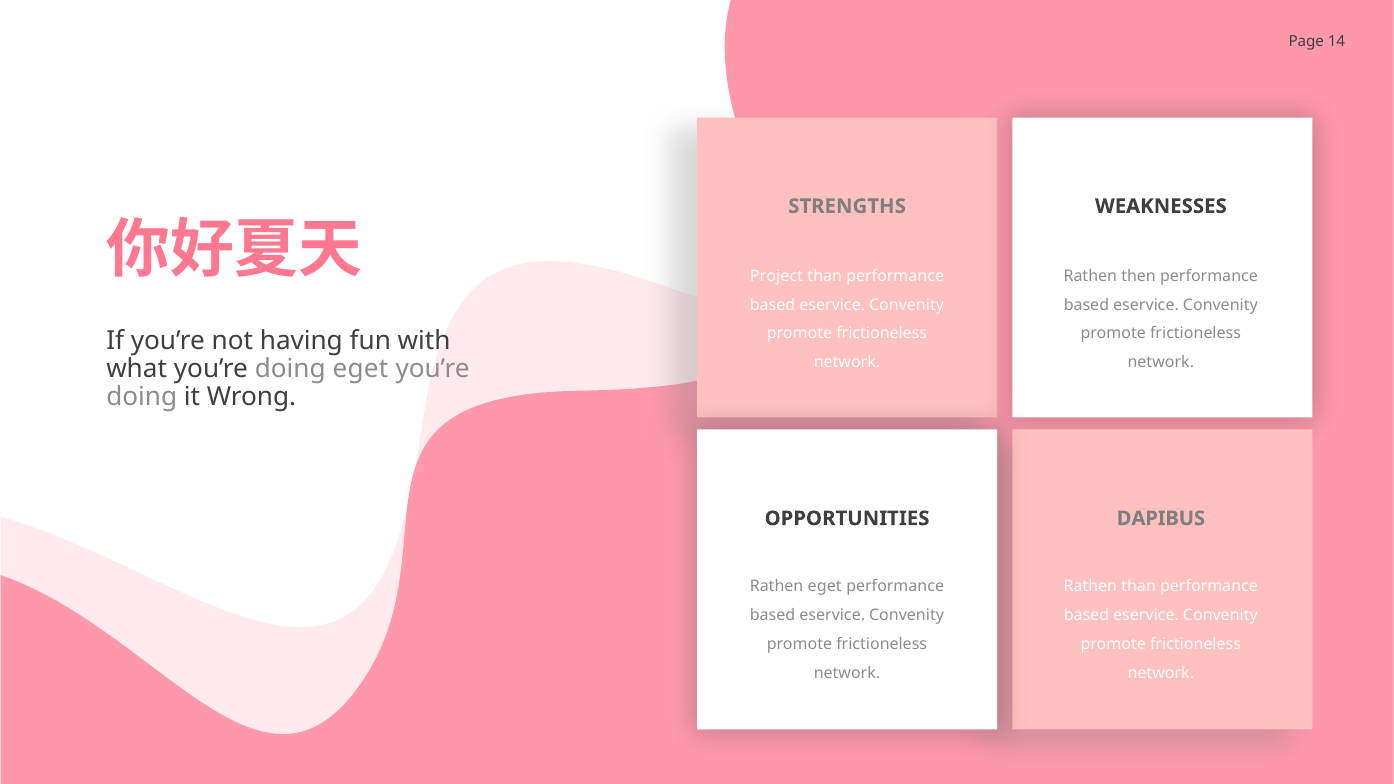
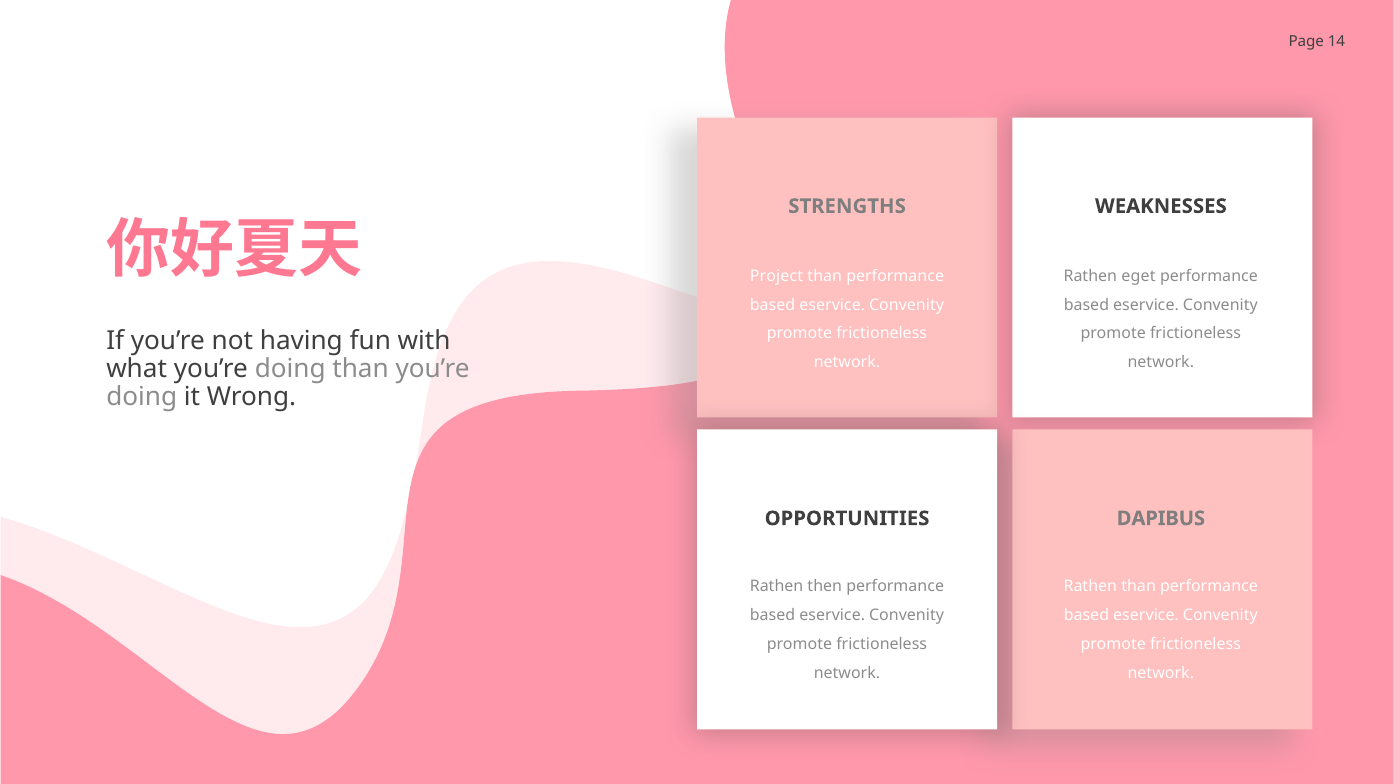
then: then -> eget
doing eget: eget -> than
Rathen eget: eget -> then
